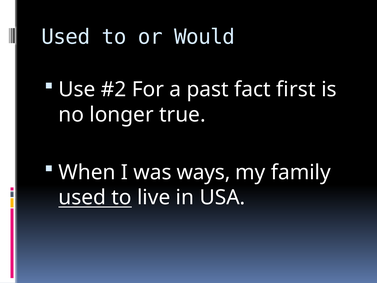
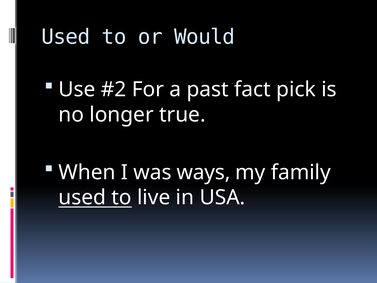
first: first -> pick
